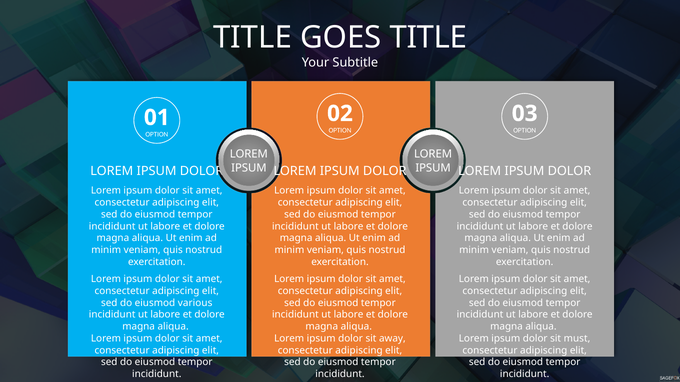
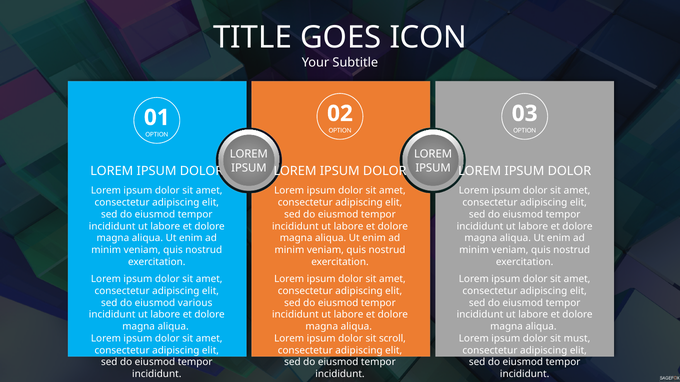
GOES TITLE: TITLE -> ICON
away: away -> scroll
